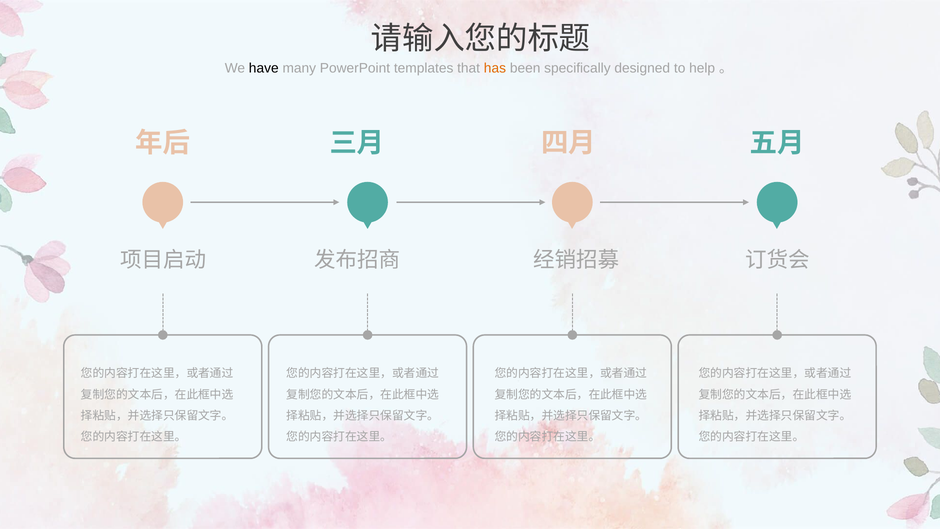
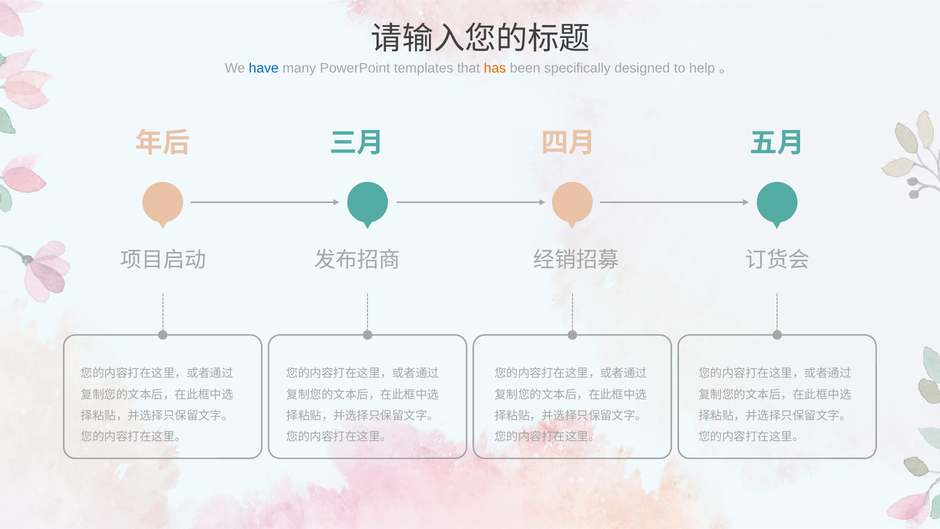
have colour: black -> blue
